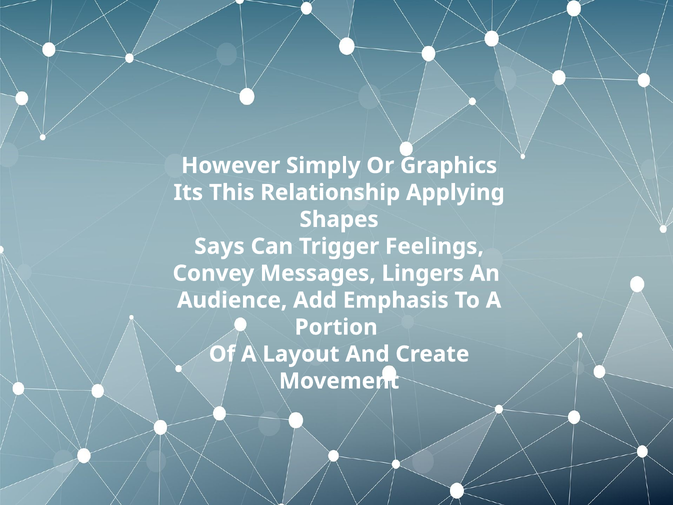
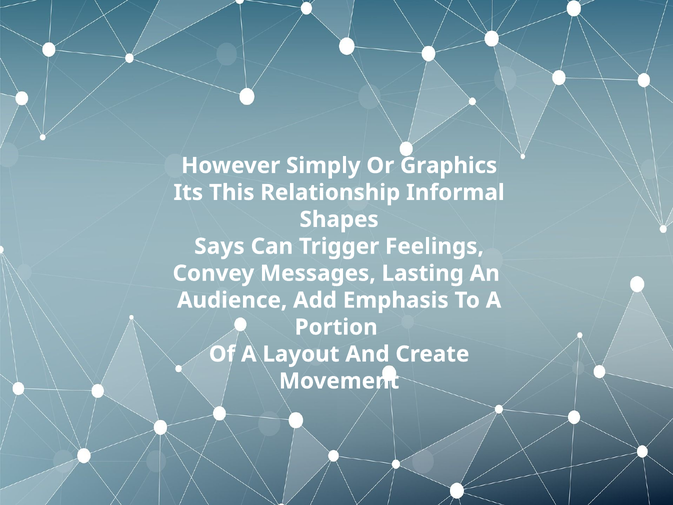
Applying: Applying -> Informal
Lingers: Lingers -> Lasting
